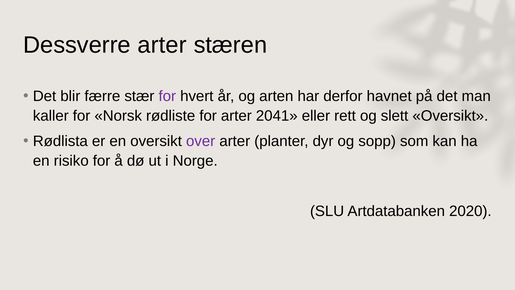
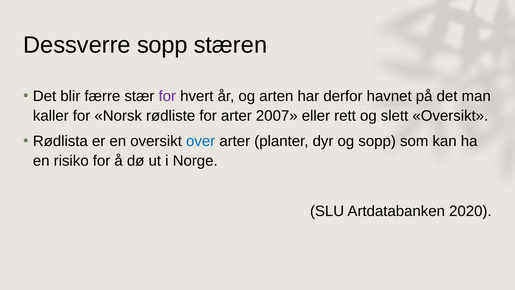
Dessverre arter: arter -> sopp
2041: 2041 -> 2007
over colour: purple -> blue
